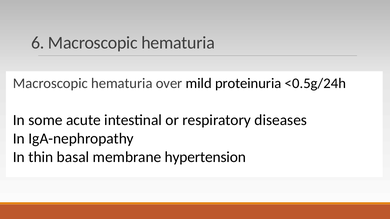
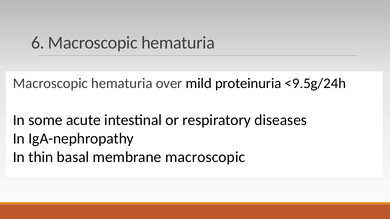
<0.5g/24h: <0.5g/24h -> <9.5g/24h
membrane hypertension: hypertension -> macroscopic
